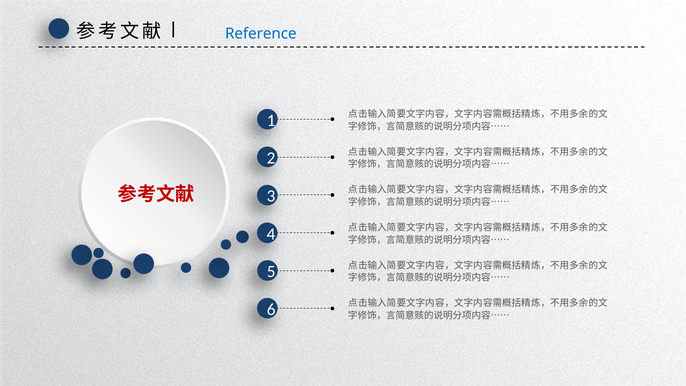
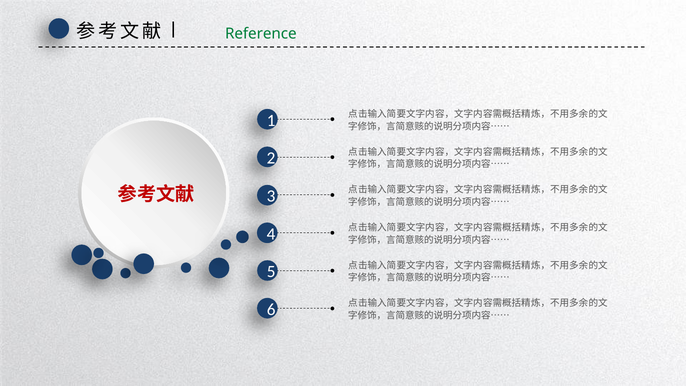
Reference colour: blue -> green
